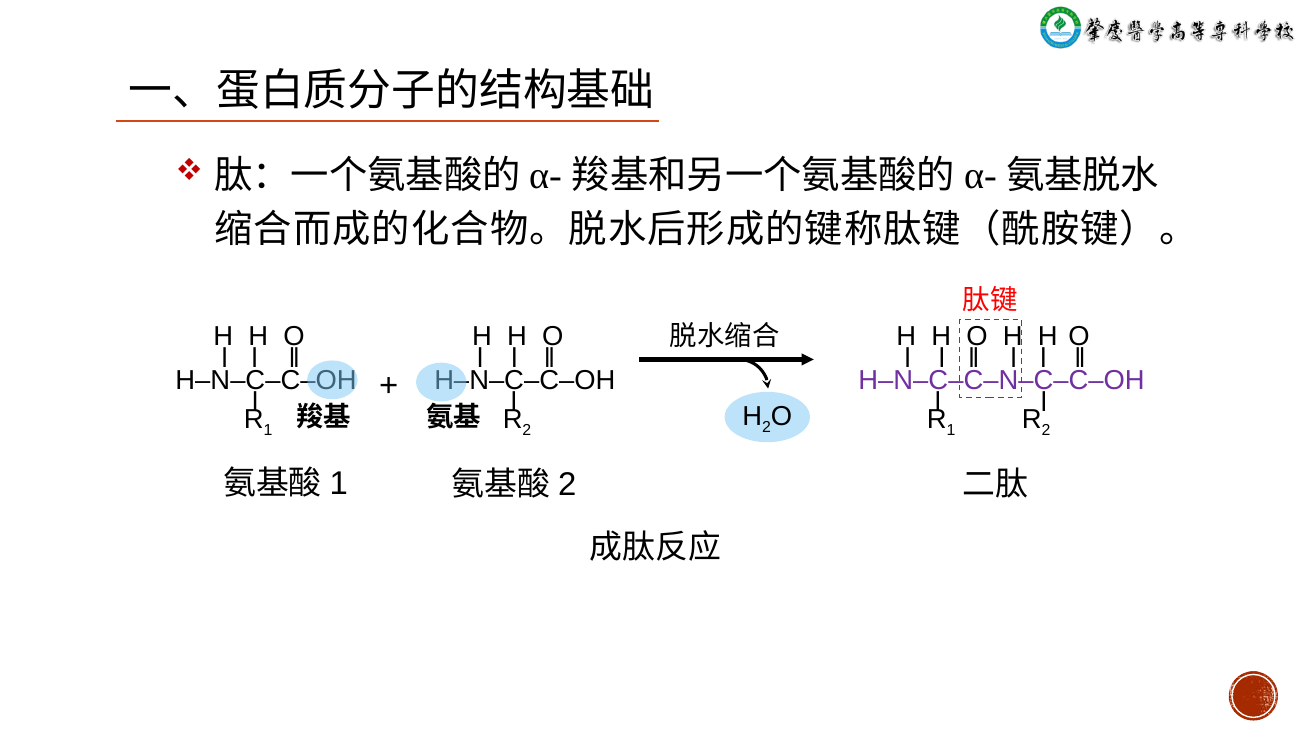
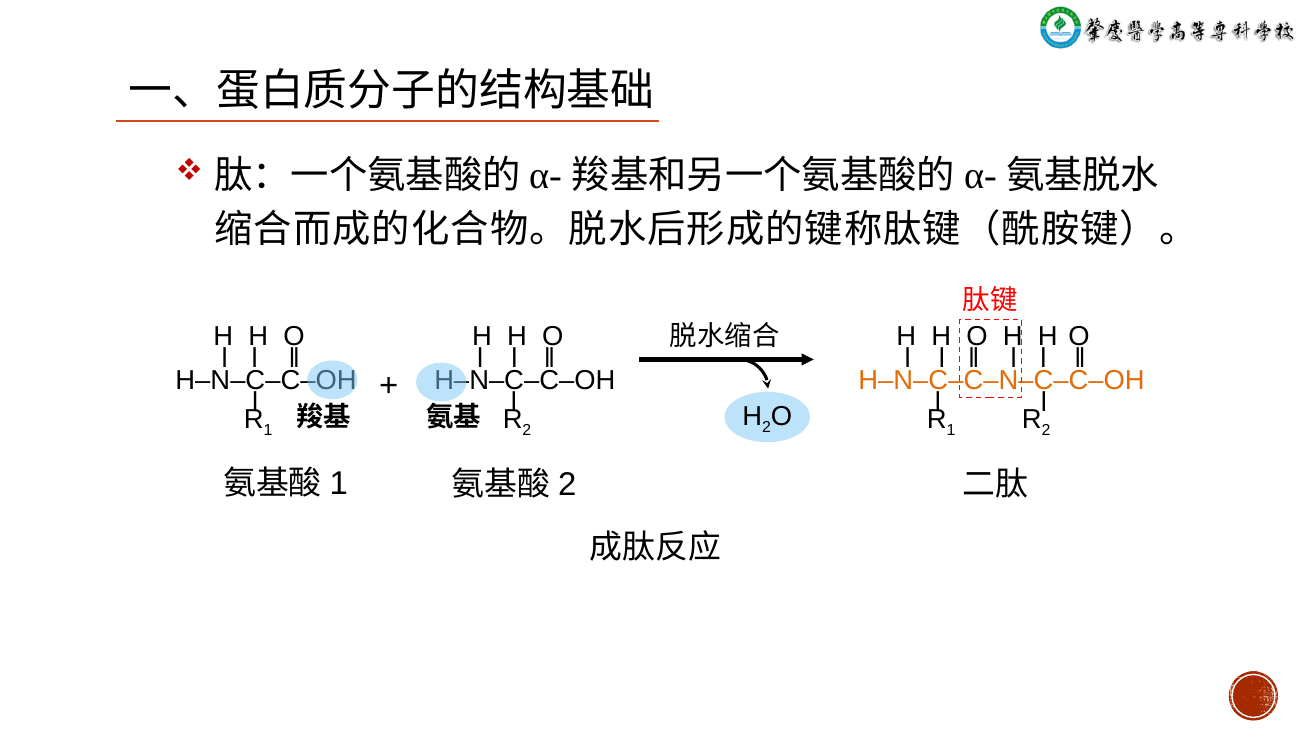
H‒N‒C‒C‒N‒C‒C‒OH colour: purple -> orange
